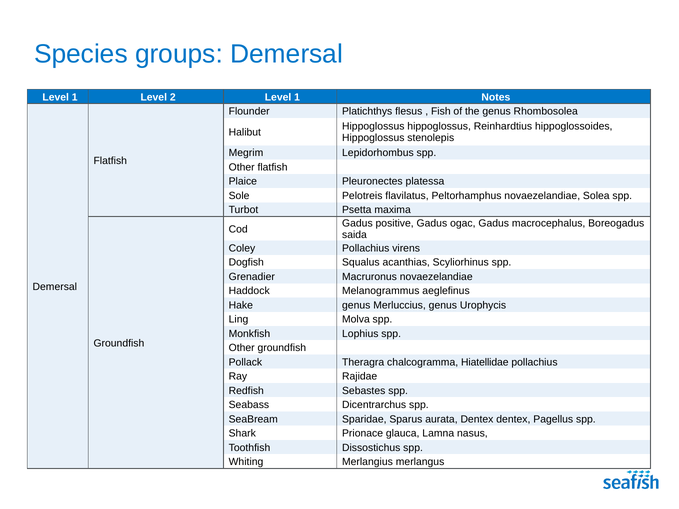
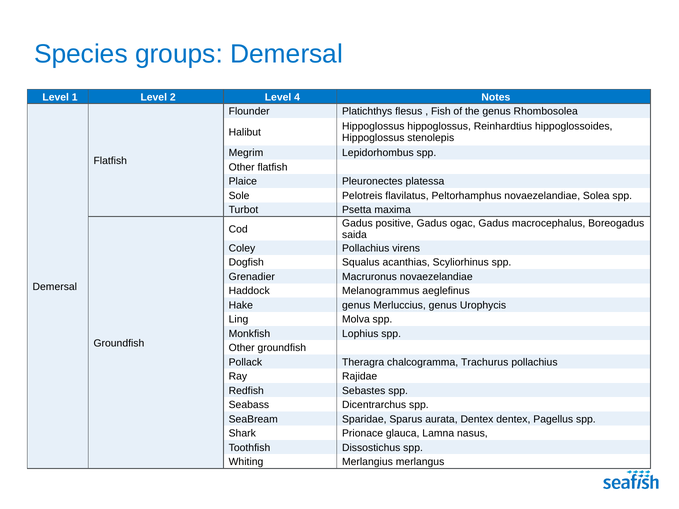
2 Level 1: 1 -> 4
Hiatellidae: Hiatellidae -> Trachurus
